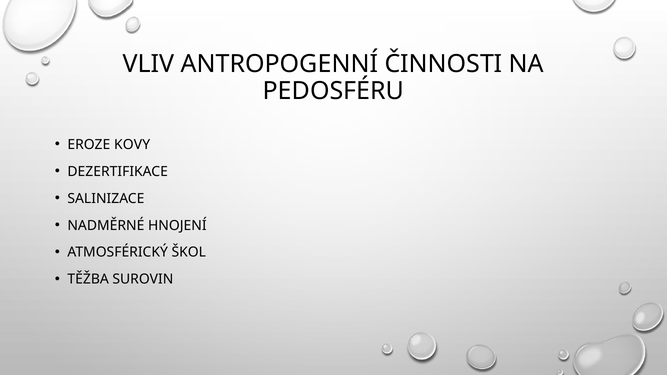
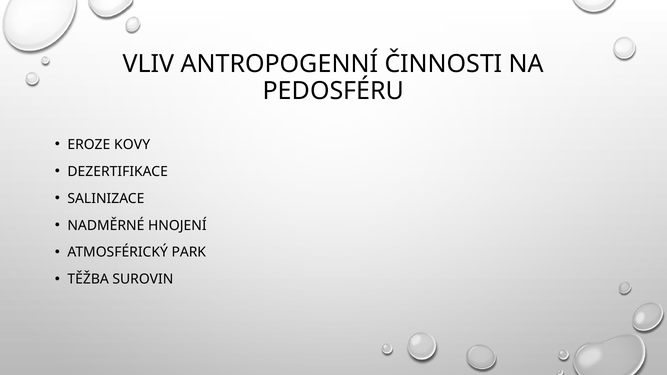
ŠKOL: ŠKOL -> PARK
